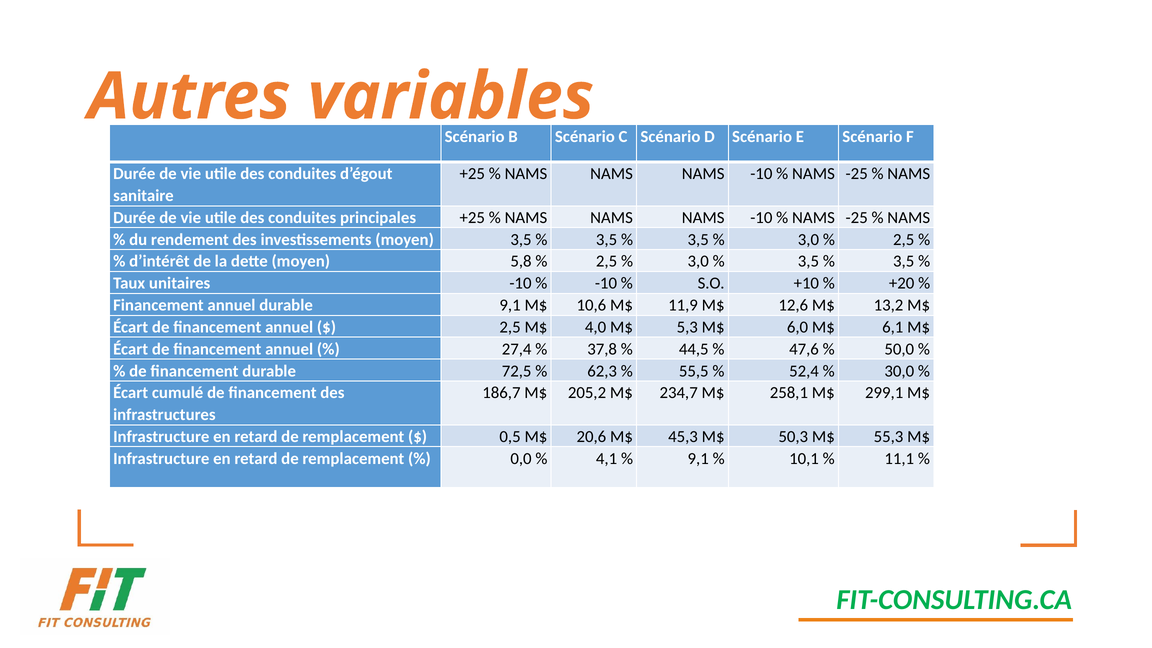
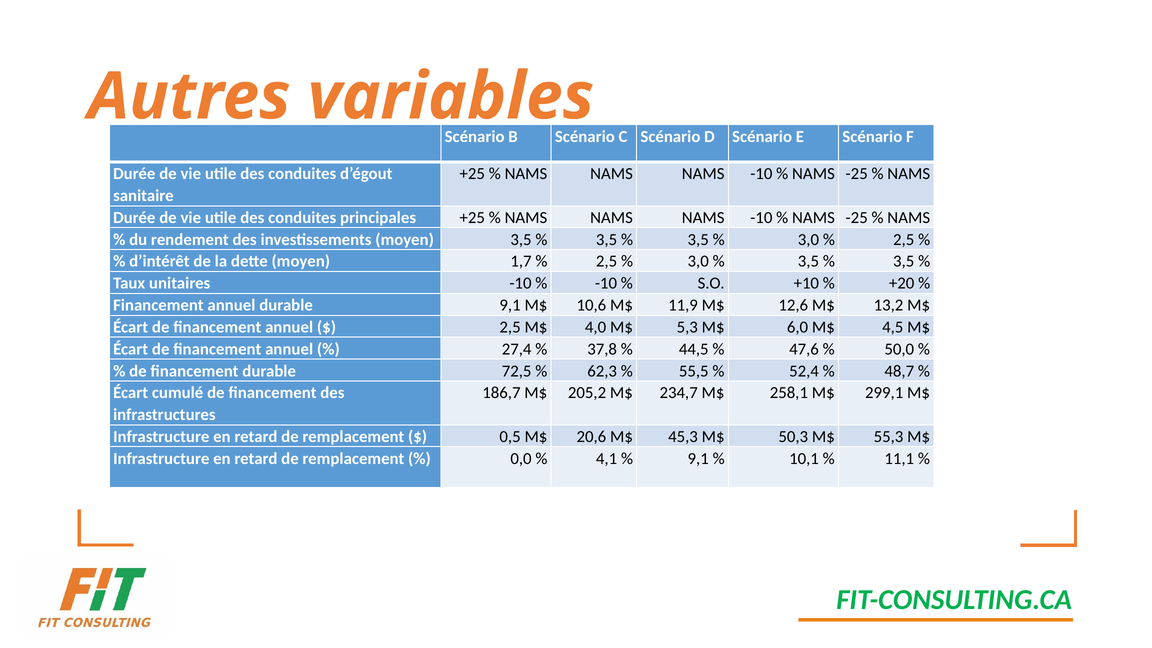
5,8: 5,8 -> 1,7
6,1: 6,1 -> 4,5
30,0: 30,0 -> 48,7
